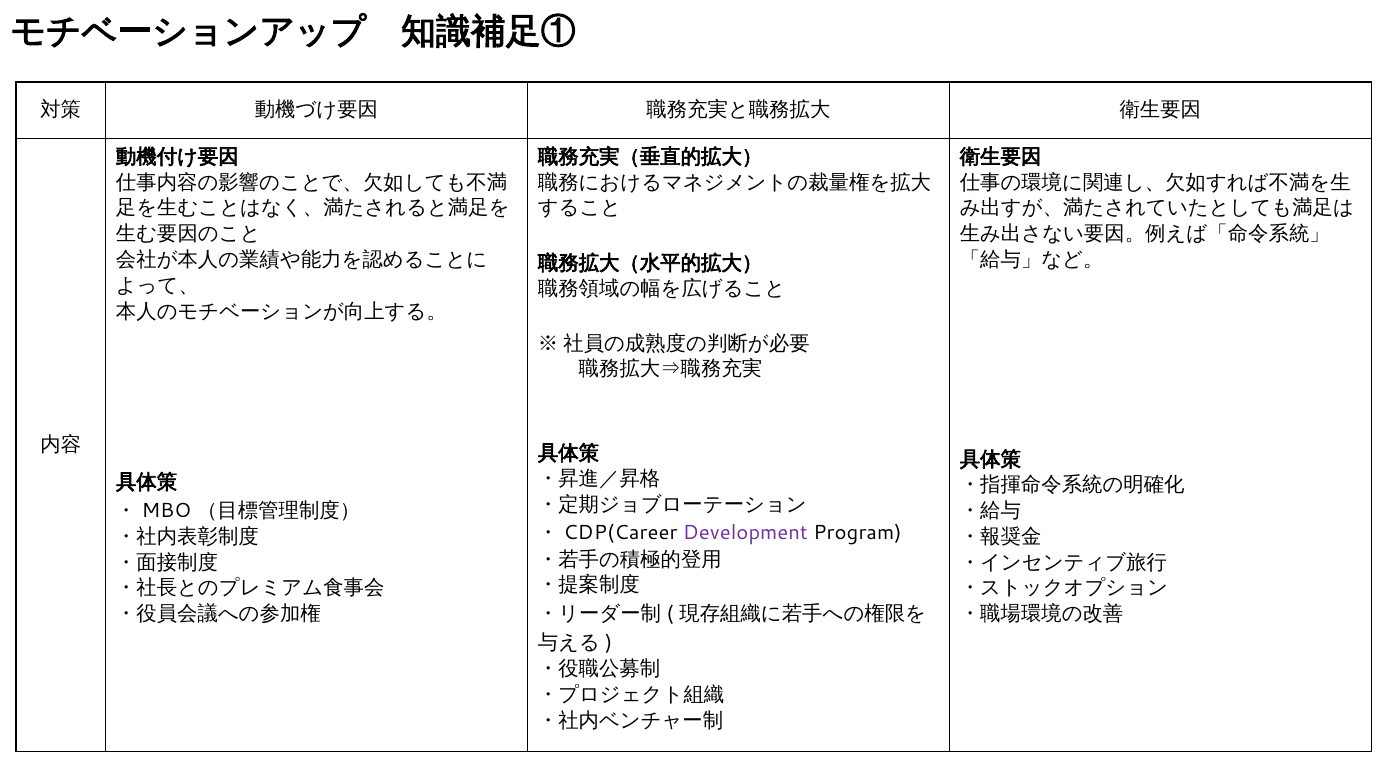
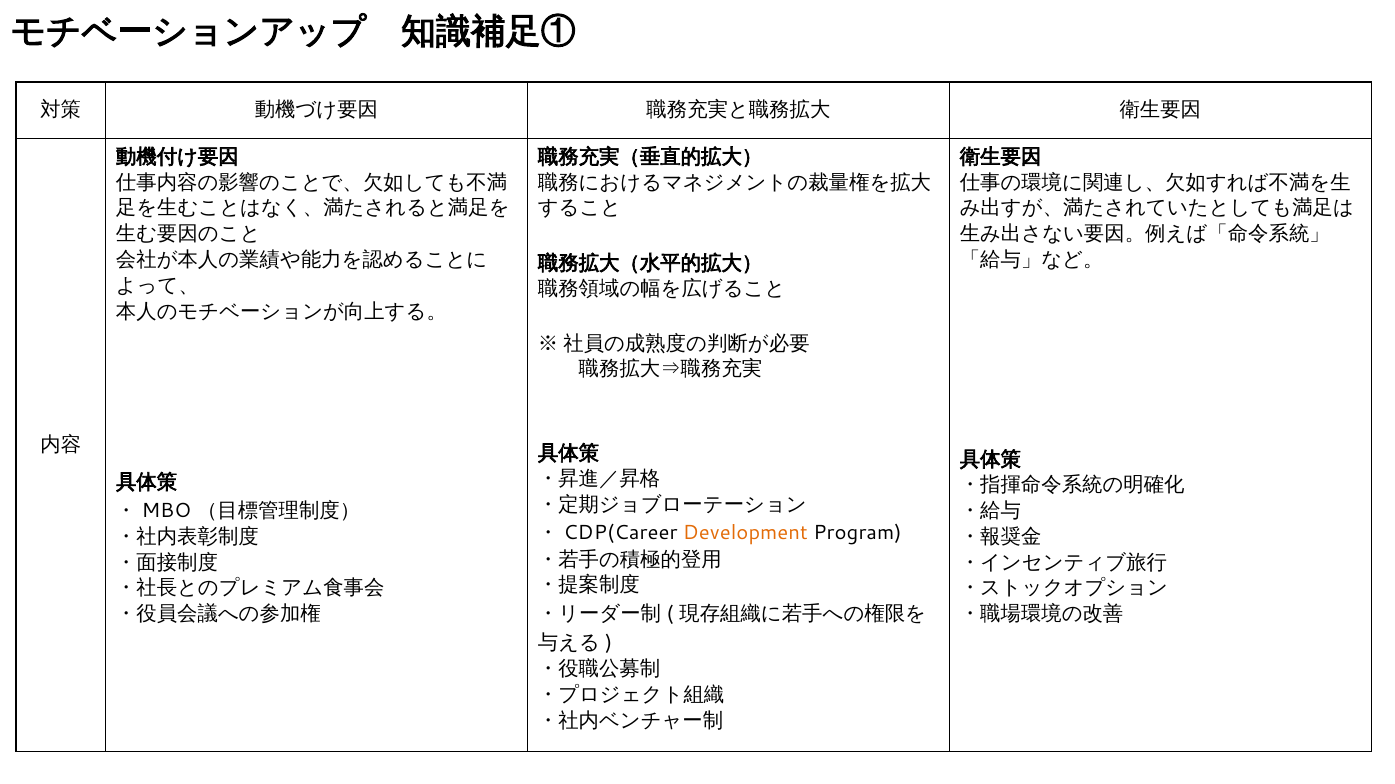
Development colour: purple -> orange
